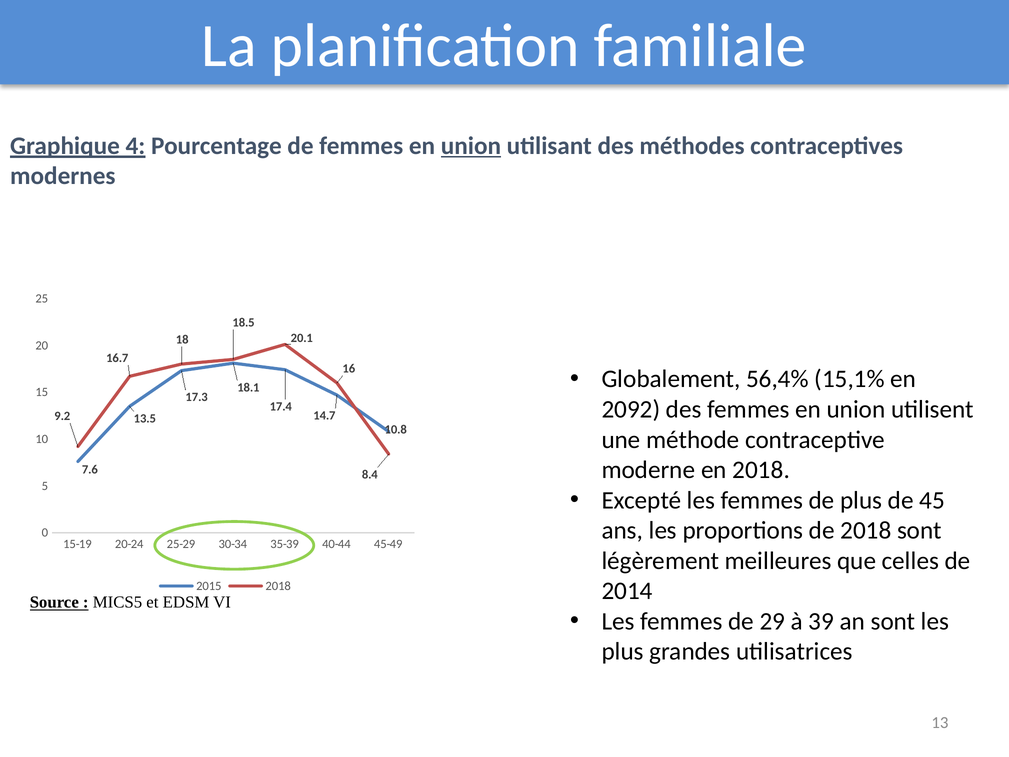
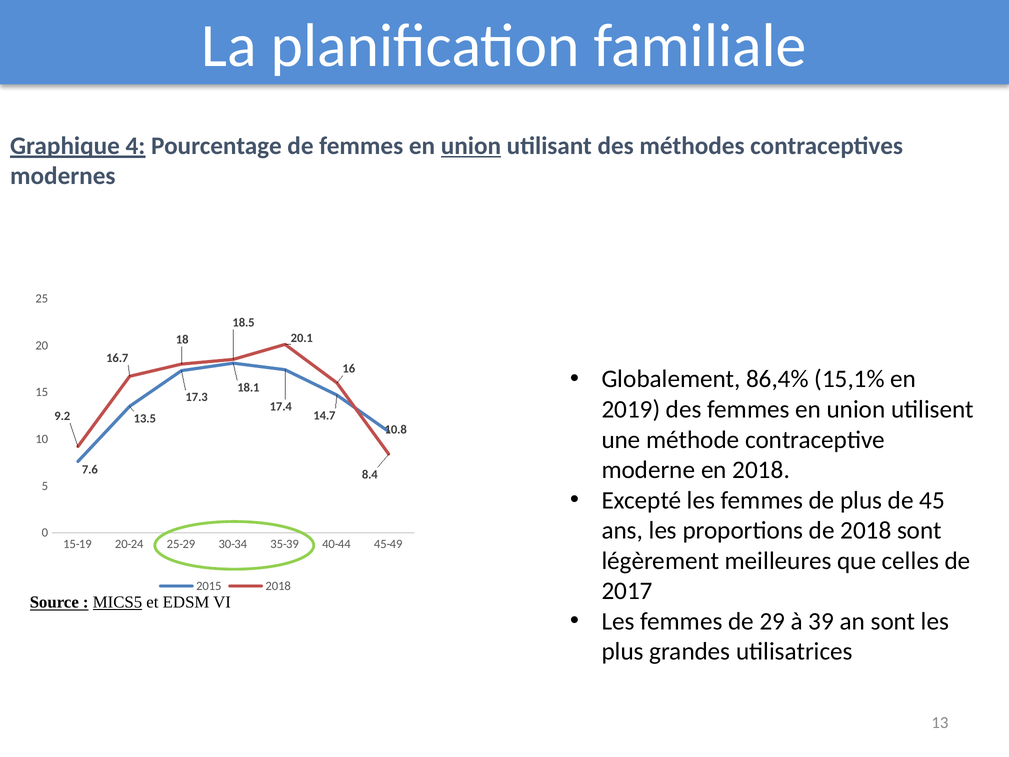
56,4%: 56,4% -> 86,4%
2092: 2092 -> 2019
2014: 2014 -> 2017
MICS5 underline: none -> present
